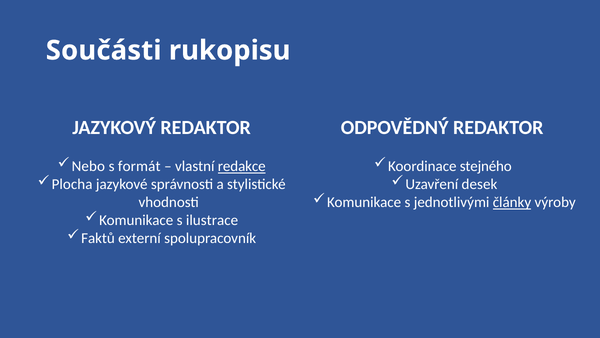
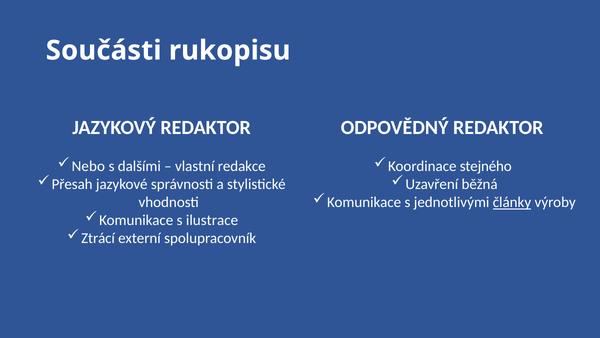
formát: formát -> dalšími
redakce underline: present -> none
Plocha: Plocha -> Přesah
desek: desek -> běžná
Faktů: Faktů -> Ztrácí
